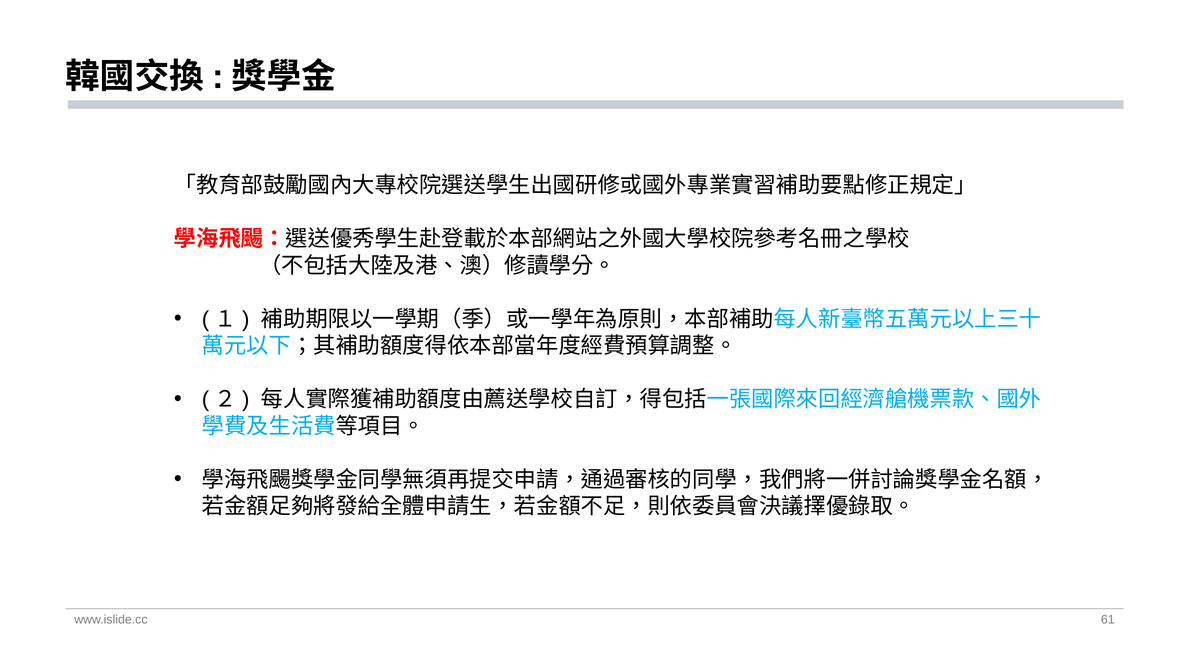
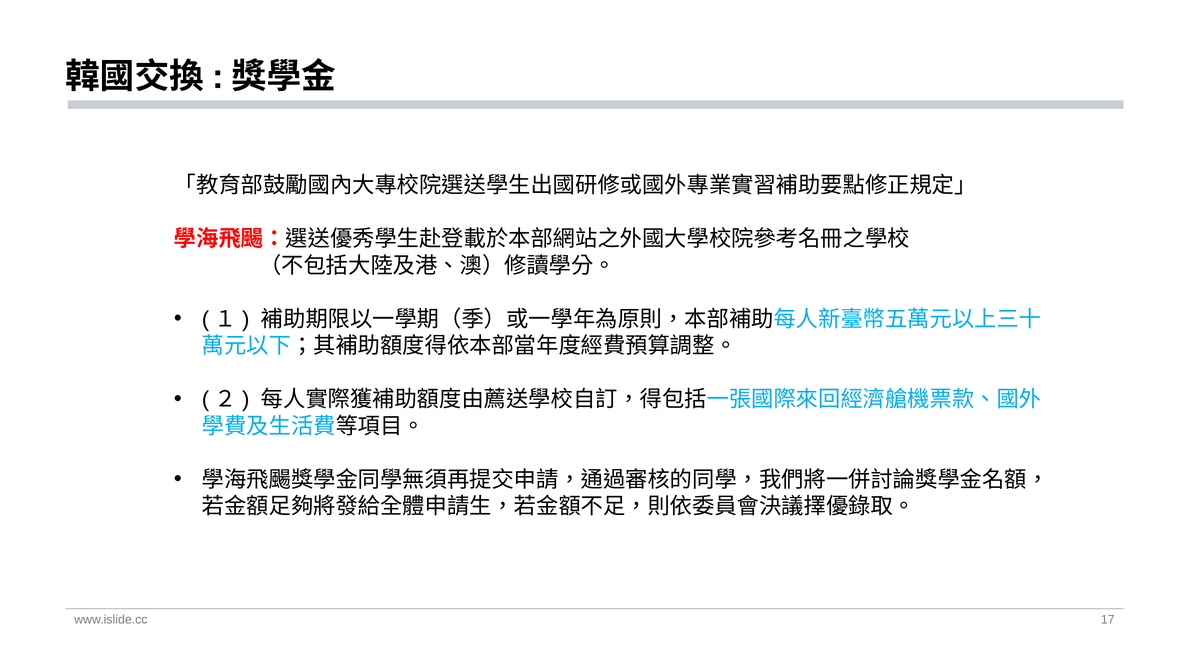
61: 61 -> 17
